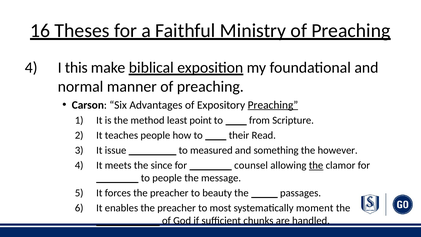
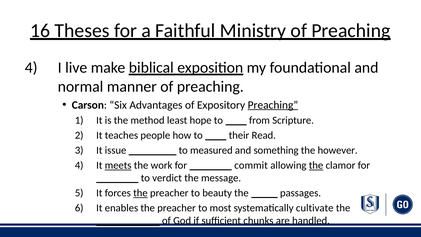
this: this -> live
point: point -> hope
meets underline: none -> present
since: since -> work
counsel: counsel -> commit
to people: people -> verdict
the at (140, 193) underline: none -> present
moment: moment -> cultivate
